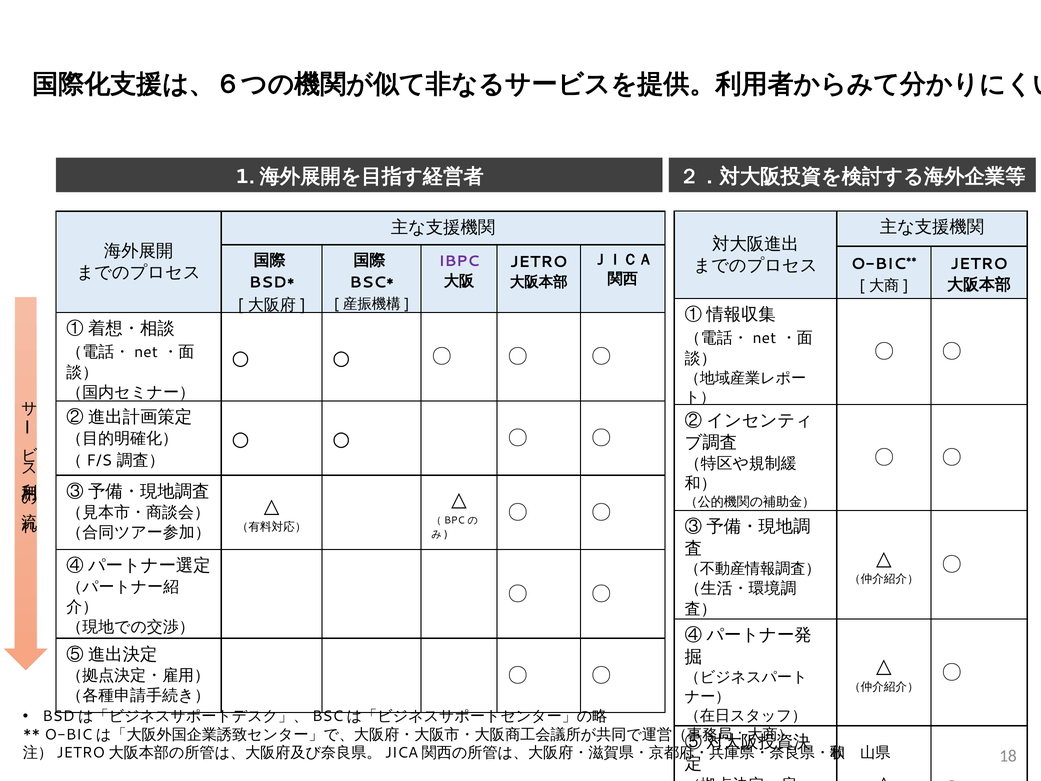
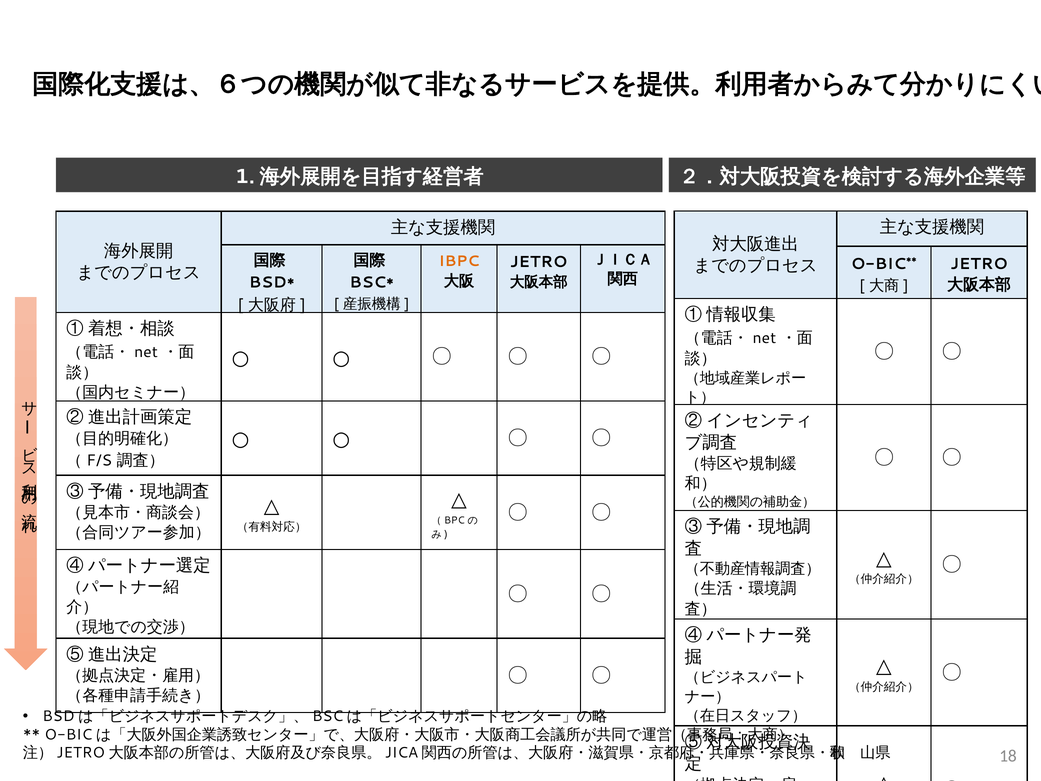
IBPC colour: purple -> orange
